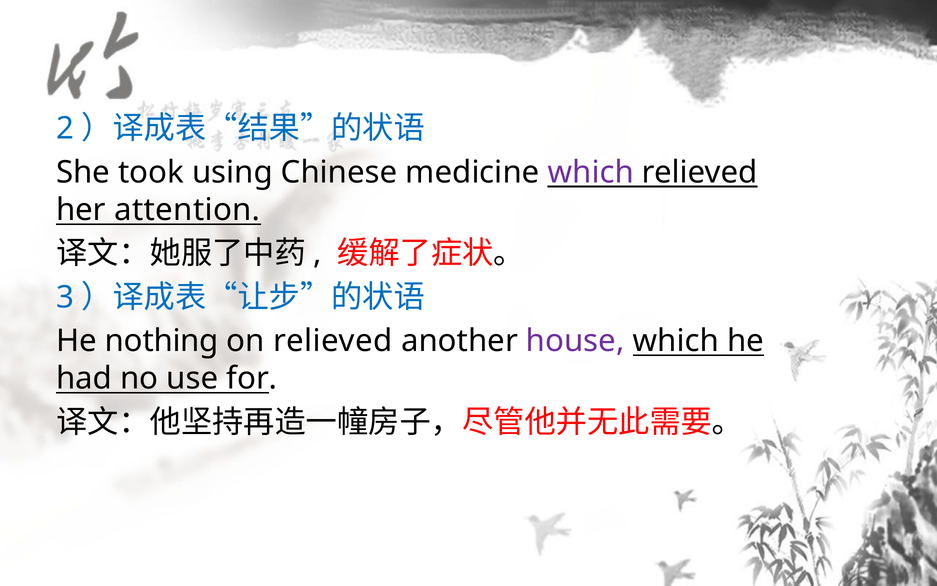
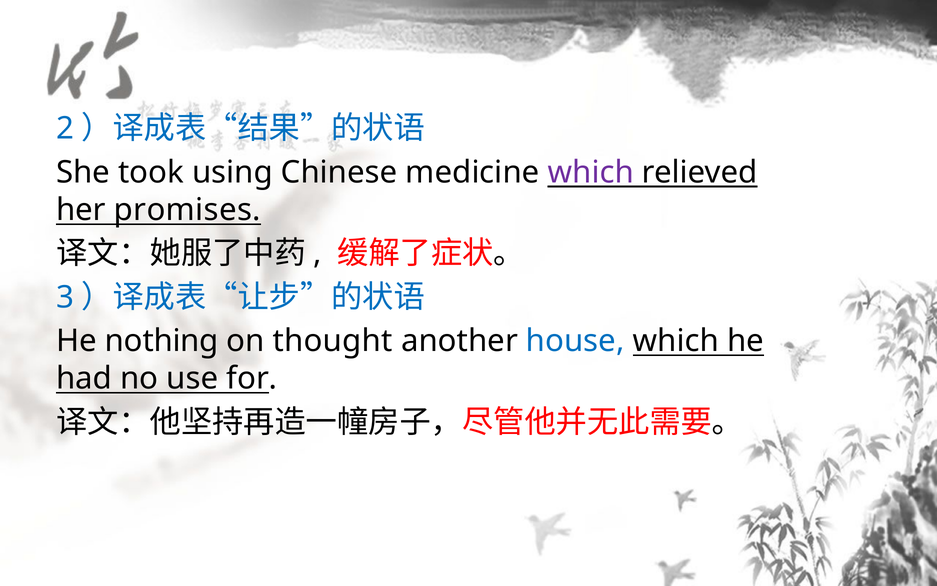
attention: attention -> promises
on relieved: relieved -> thought
house colour: purple -> blue
